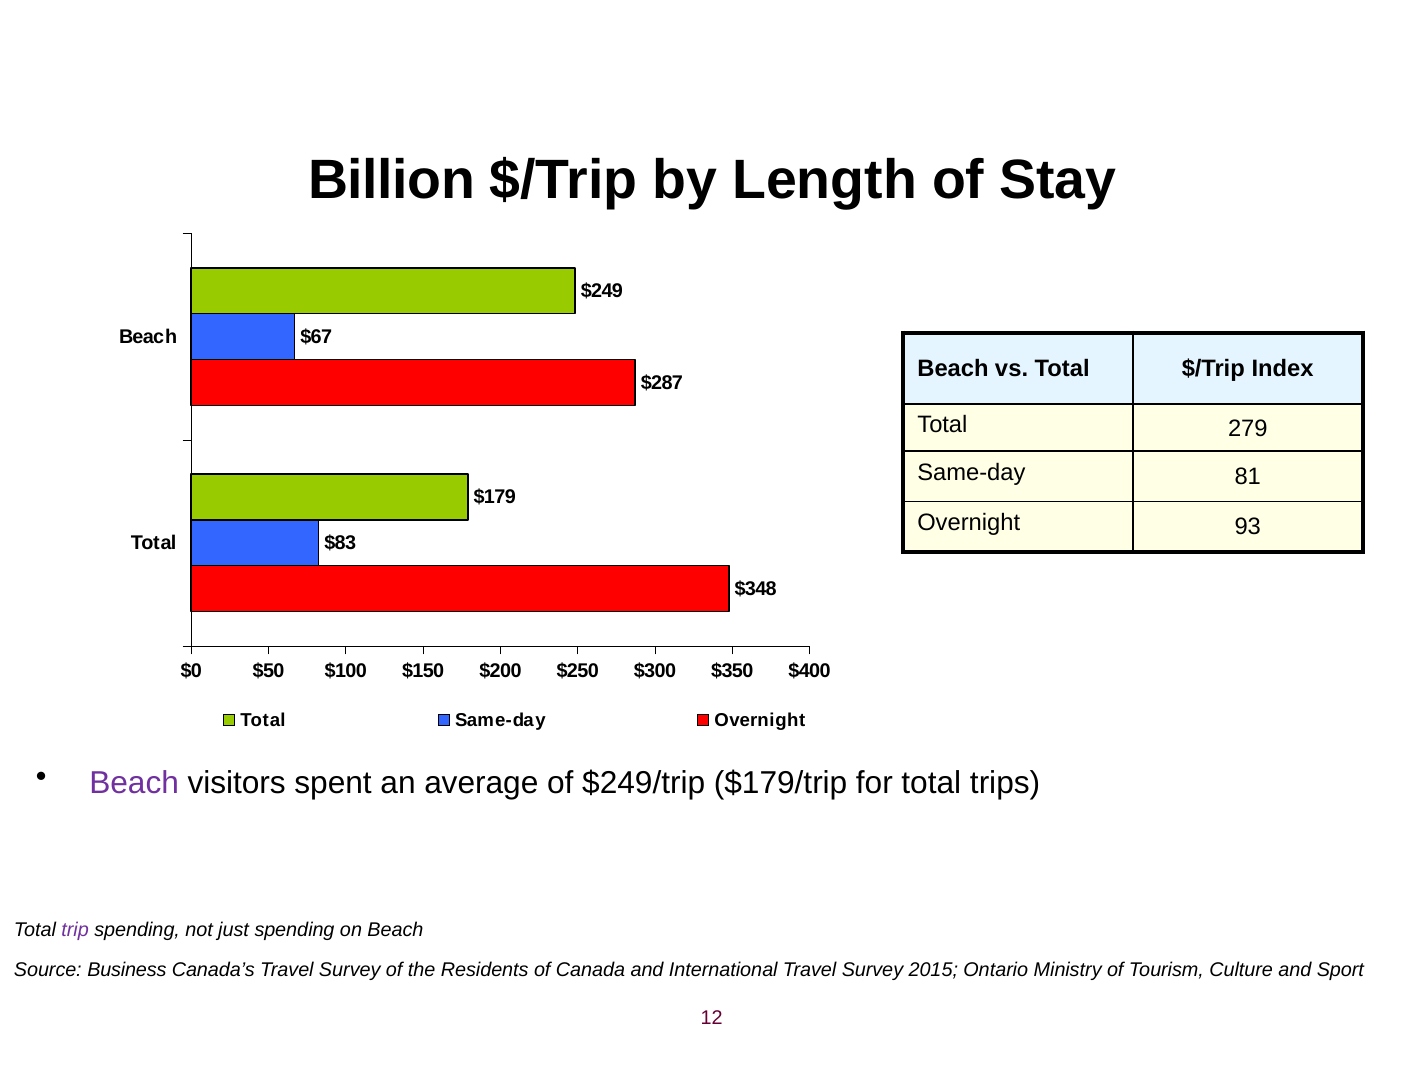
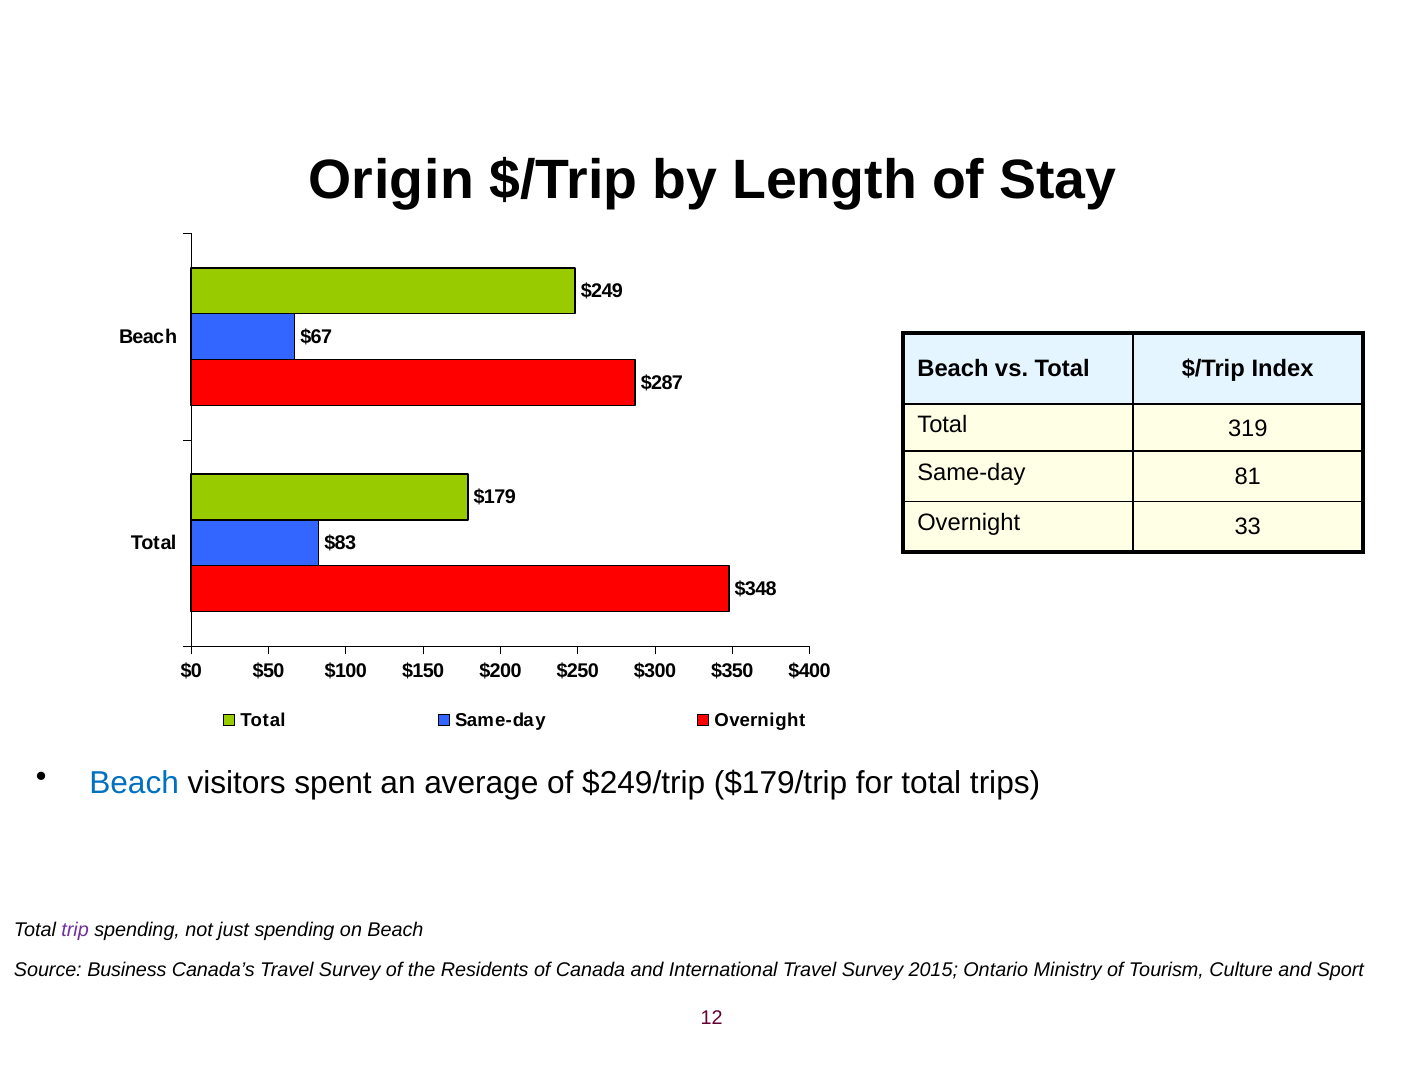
Billion: Billion -> Origin
279: 279 -> 319
93: 93 -> 33
Beach at (134, 783) colour: purple -> blue
